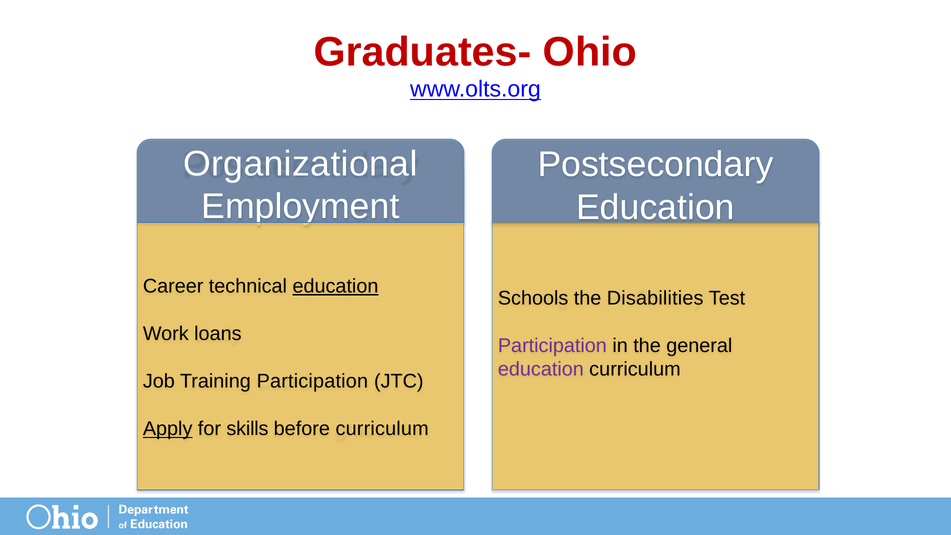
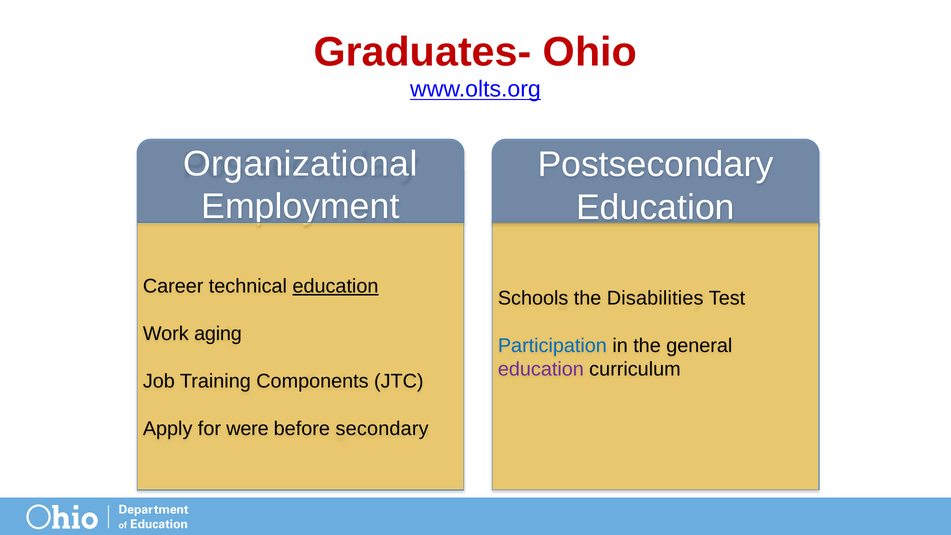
loans: loans -> aging
Participation at (552, 346) colour: purple -> blue
Training Participation: Participation -> Components
Apply underline: present -> none
skills: skills -> were
before curriculum: curriculum -> secondary
